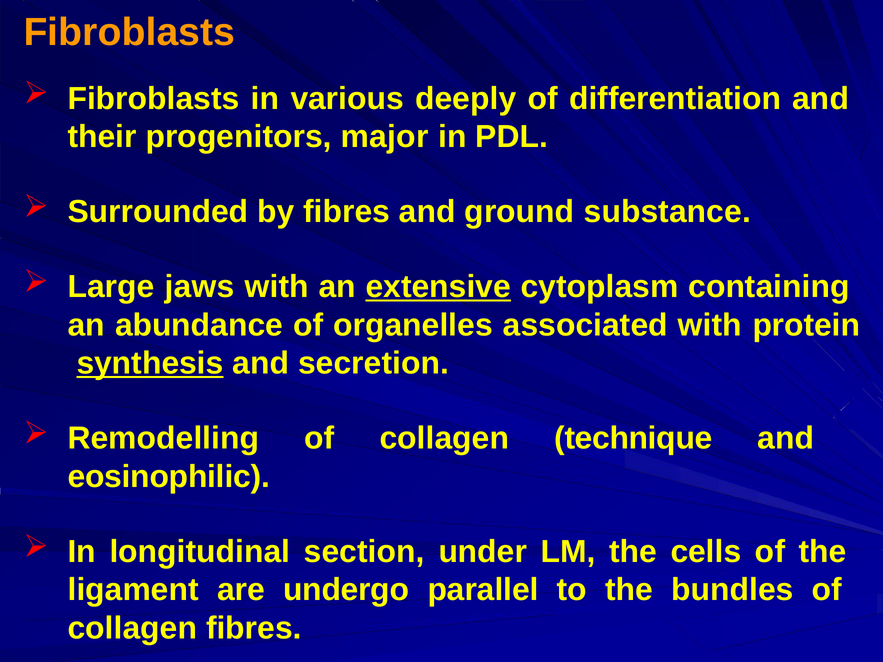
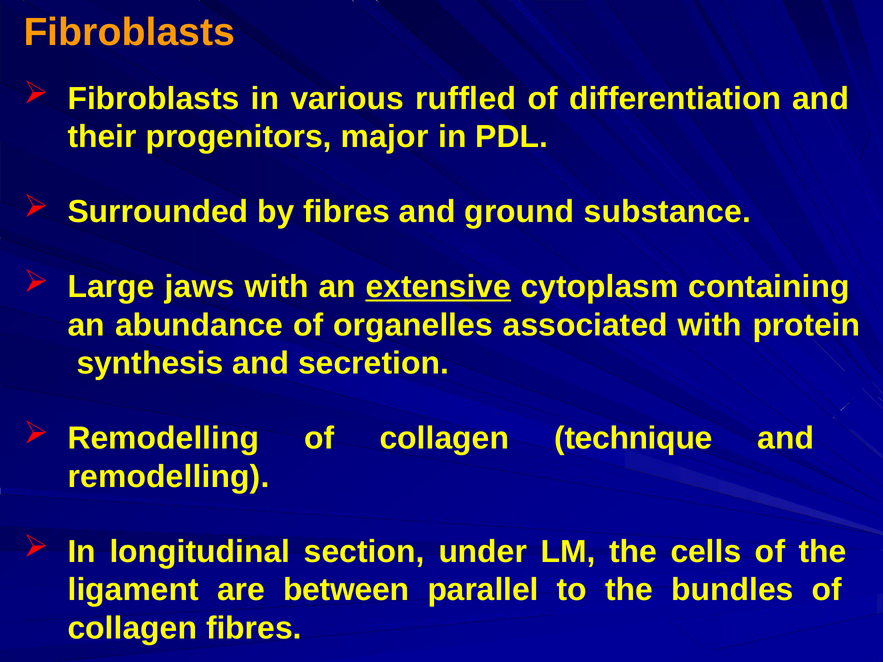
deeply: deeply -> ruffled
synthesis underline: present -> none
eosinophilic at (169, 477): eosinophilic -> remodelling
undergo: undergo -> between
